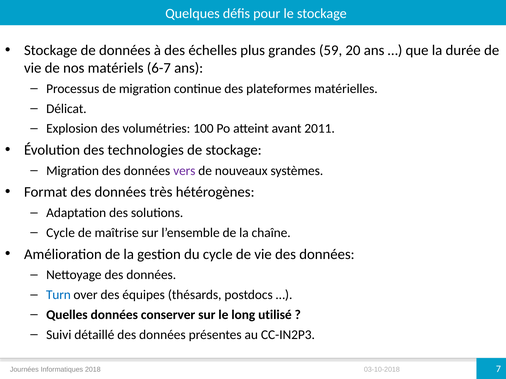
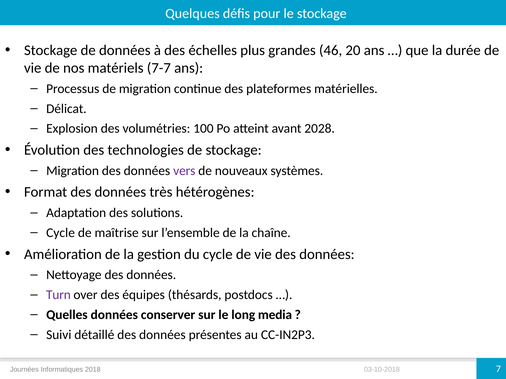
59: 59 -> 46
6-7: 6-7 -> 7-7
2011: 2011 -> 2028
Turn colour: blue -> purple
utilisé: utilisé -> media
